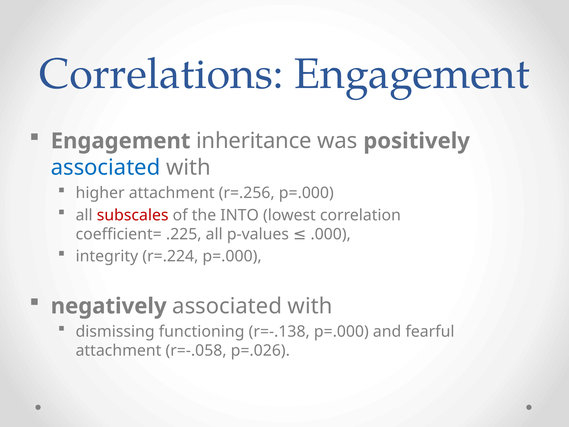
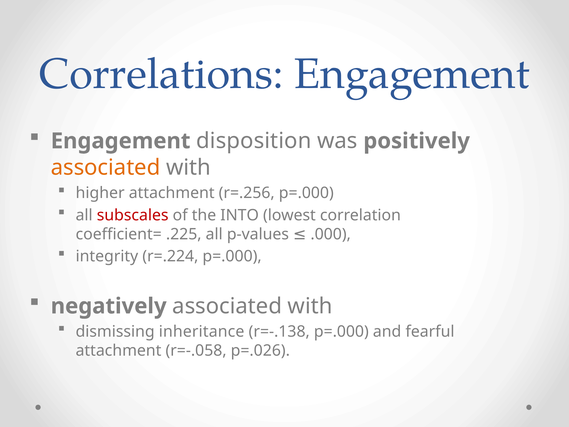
inheritance: inheritance -> disposition
associated at (106, 167) colour: blue -> orange
functioning: functioning -> inheritance
